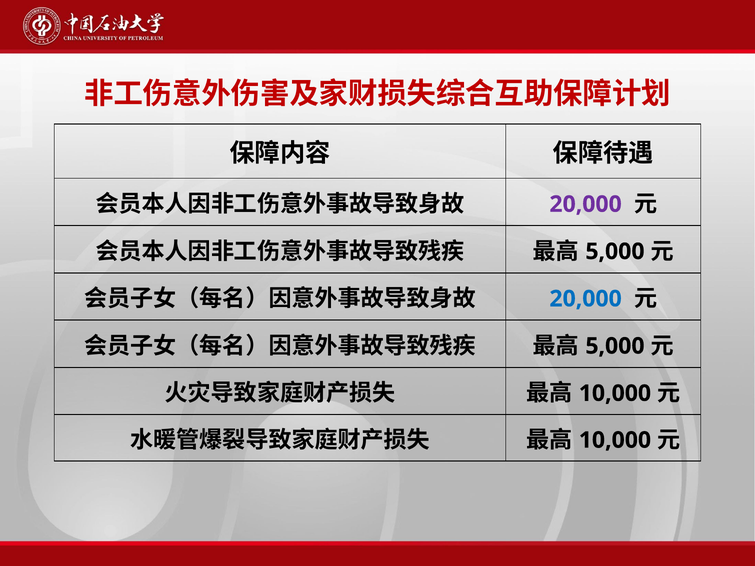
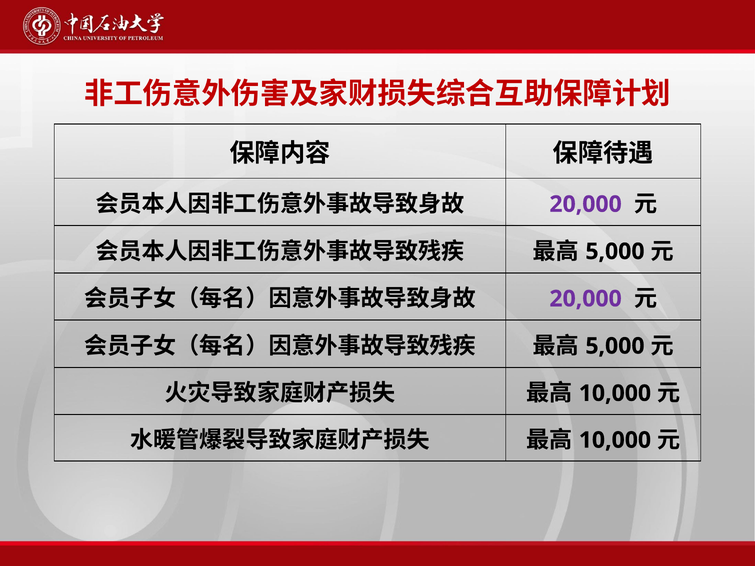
20,000 at (586, 299) colour: blue -> purple
